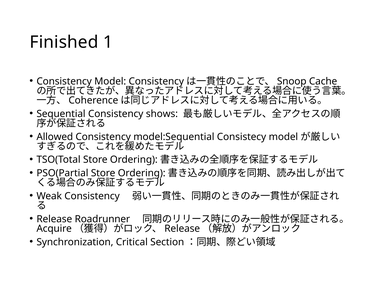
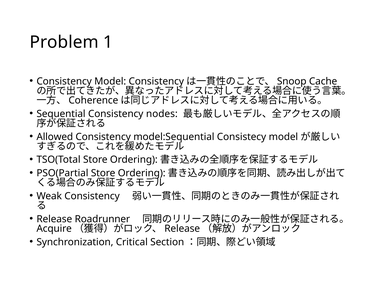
Finished: Finished -> Problem
shows: shows -> nodes
